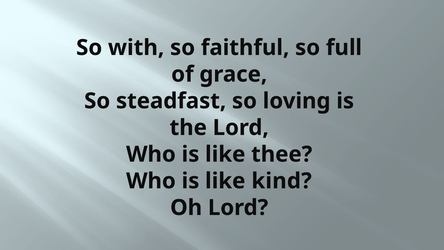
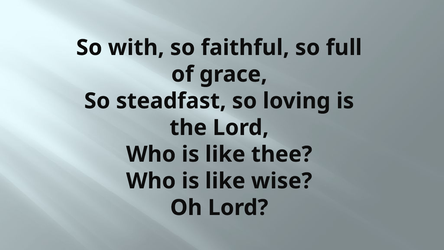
kind: kind -> wise
